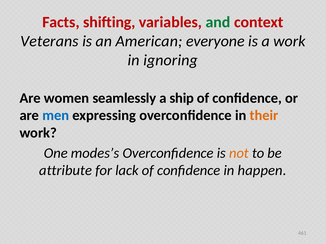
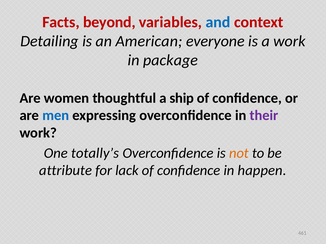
shifting: shifting -> beyond
and colour: green -> blue
Veterans: Veterans -> Detailing
ignoring: ignoring -> package
seamlessly: seamlessly -> thoughtful
their colour: orange -> purple
modes’s: modes’s -> totally’s
